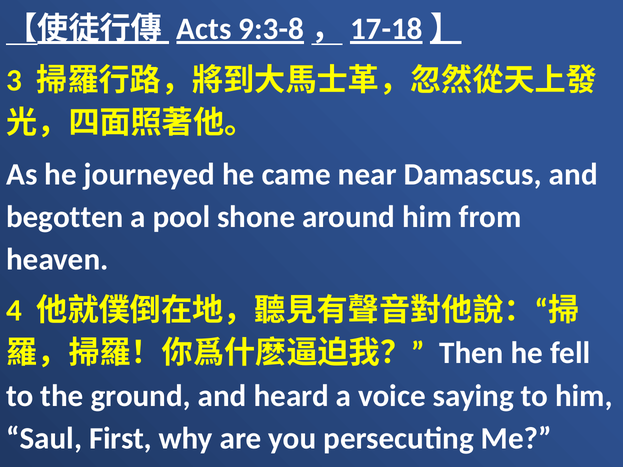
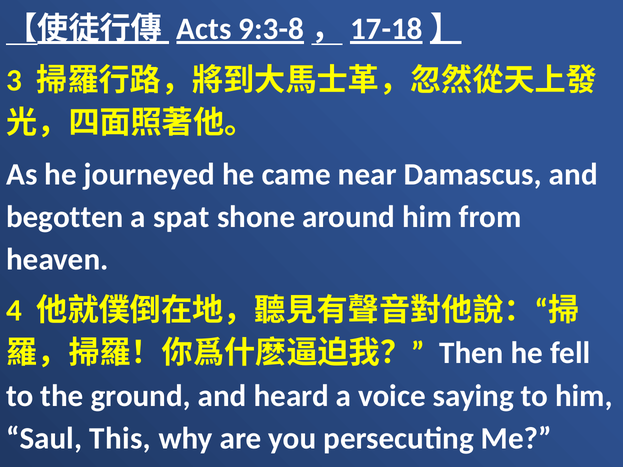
pool: pool -> spat
First: First -> This
